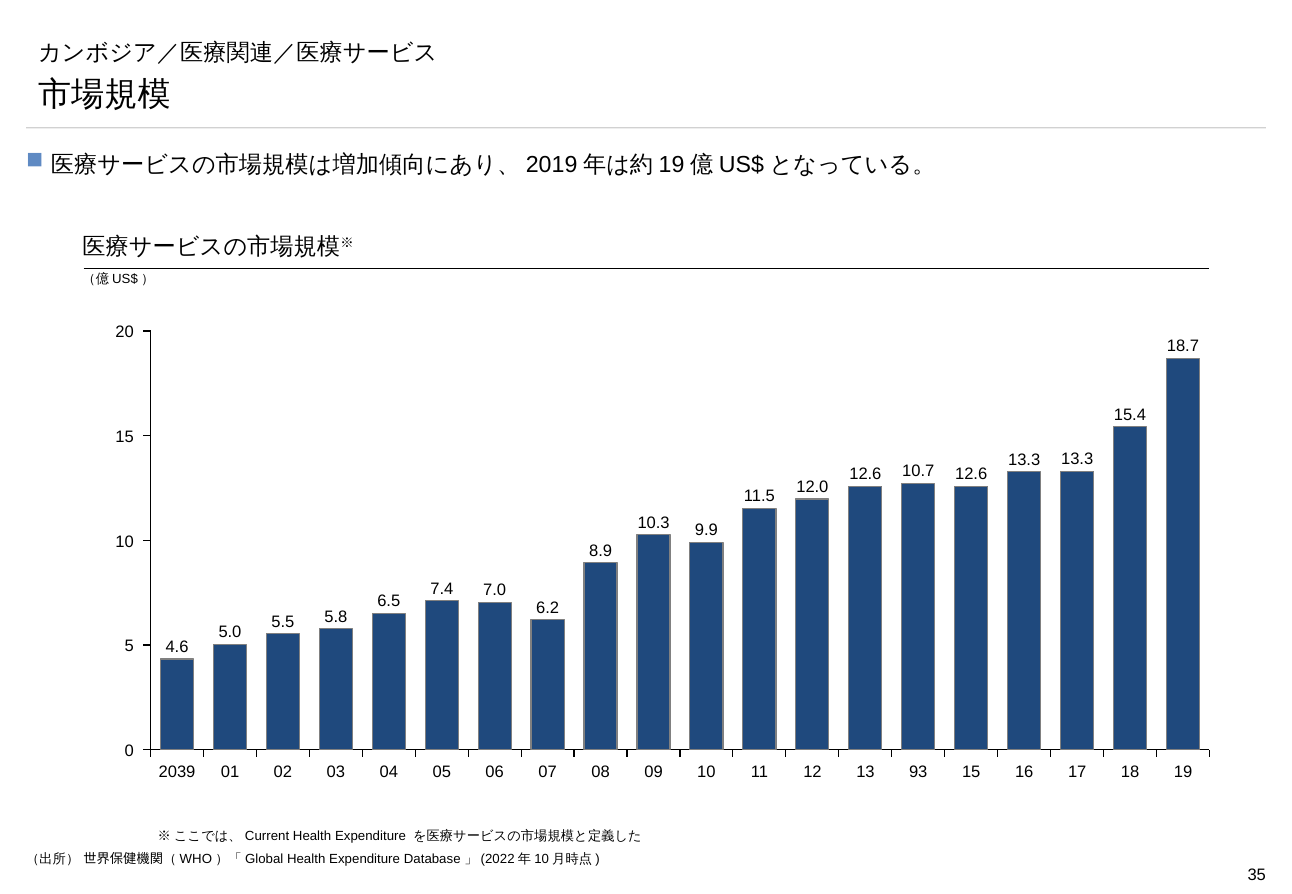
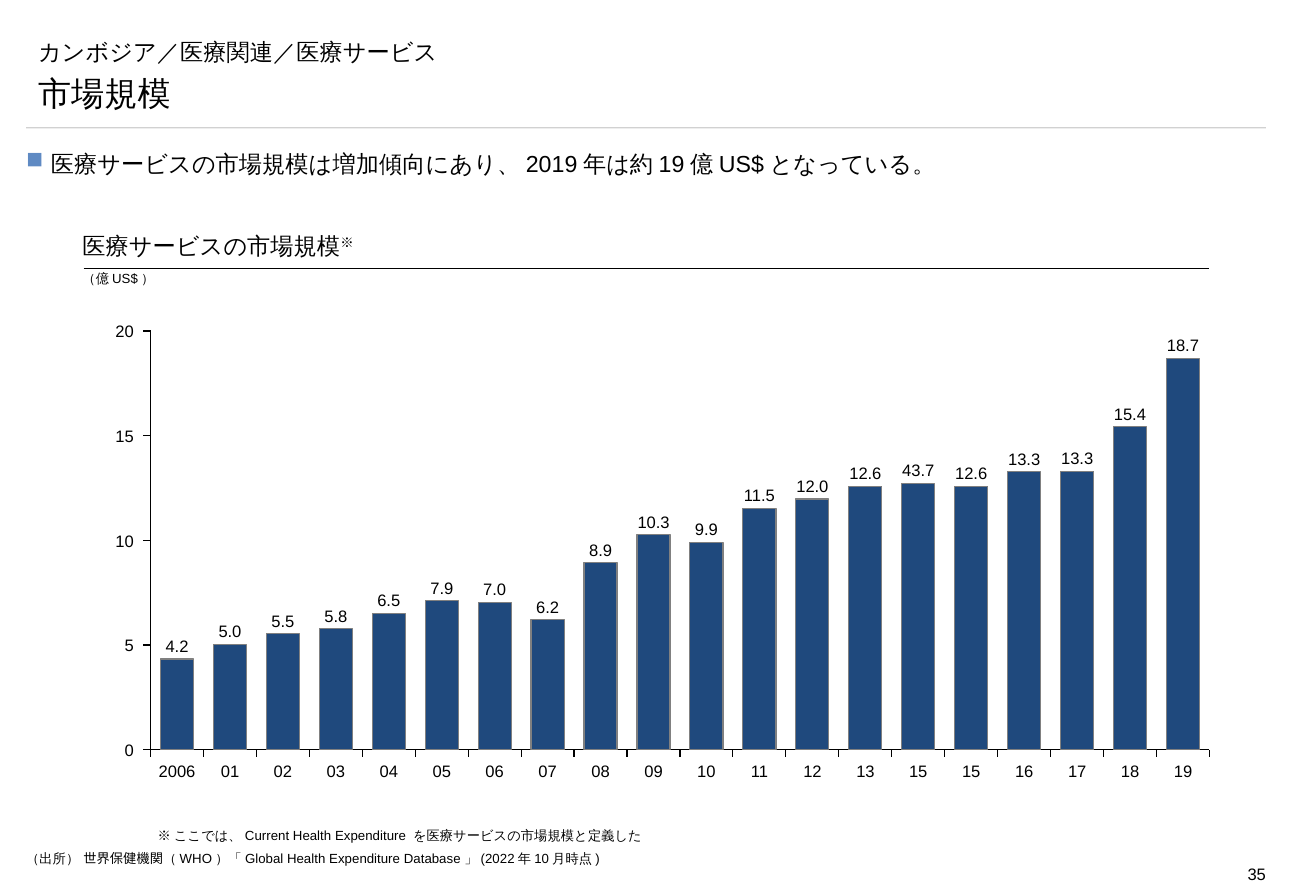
10.7: 10.7 -> 43.7
7.4: 7.4 -> 7.9
4.6: 4.6 -> 4.2
2039: 2039 -> 2006
01 93: 93 -> 15
